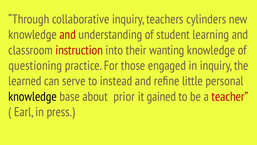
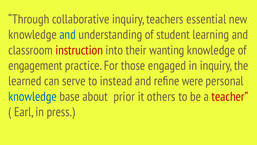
cylinders: cylinders -> essential
and at (68, 35) colour: red -> blue
questioning: questioning -> engagement
little: little -> were
knowledge at (33, 96) colour: black -> blue
gained: gained -> others
